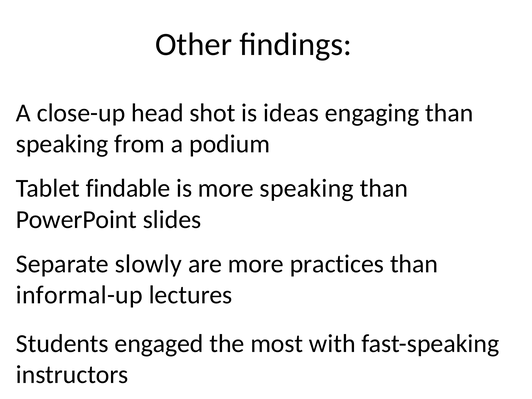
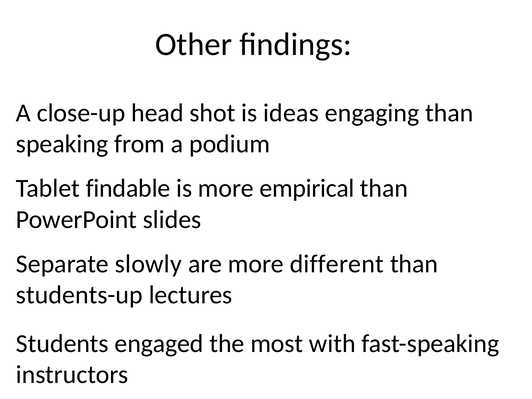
more speaking: speaking -> empirical
practices: practices -> different
informal-up: informal-up -> students-up
